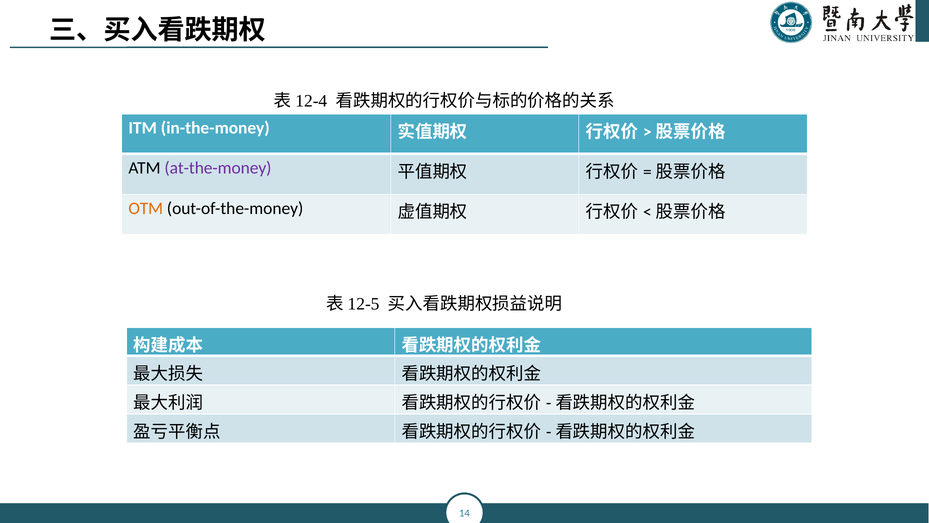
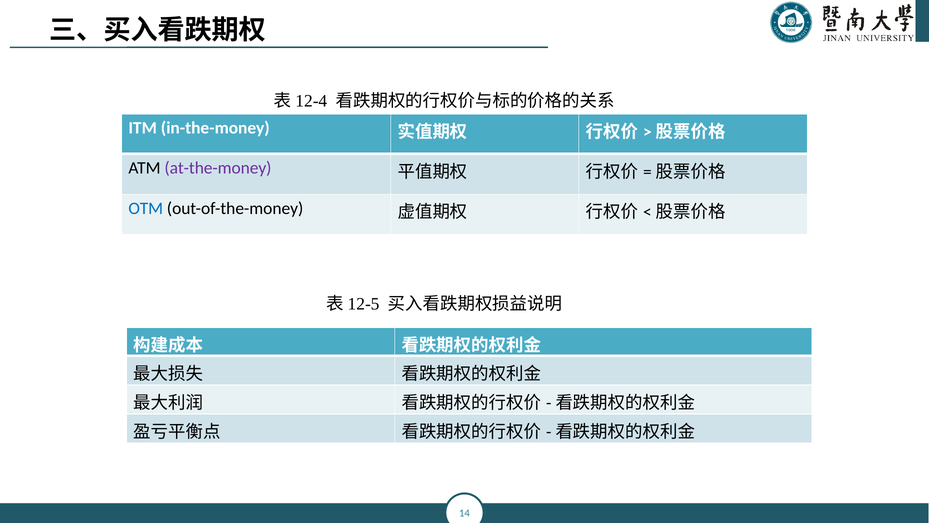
OTM colour: orange -> blue
